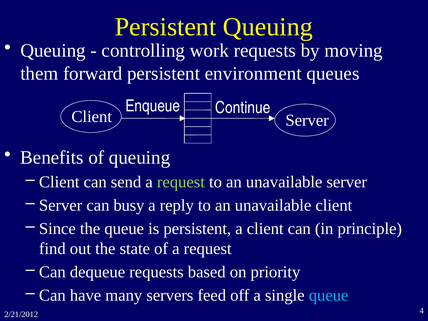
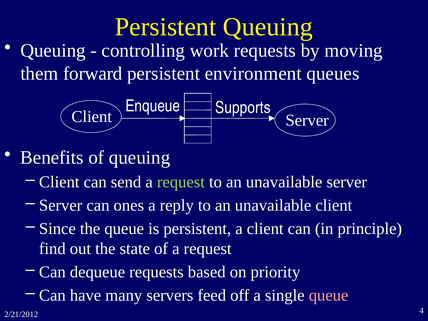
Continue: Continue -> Supports
busy: busy -> ones
queue at (329, 295) colour: light blue -> pink
